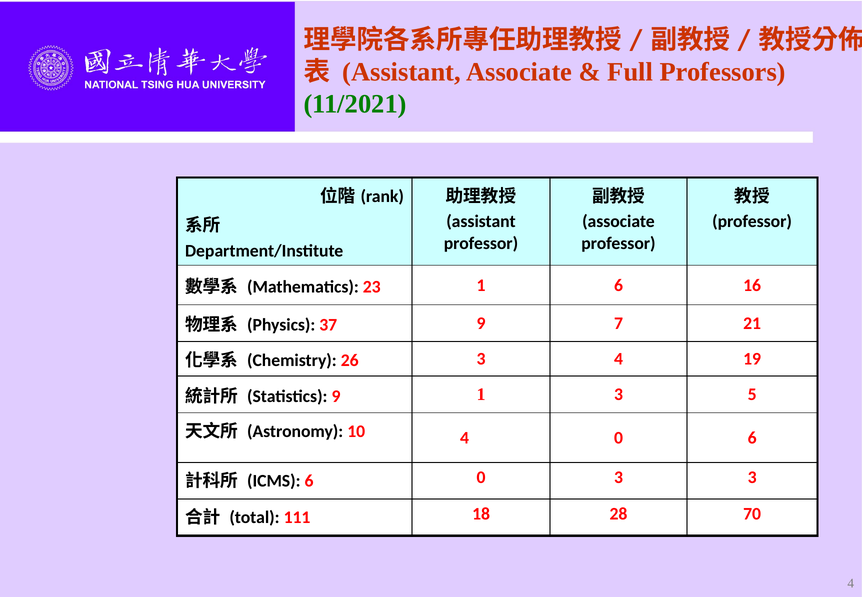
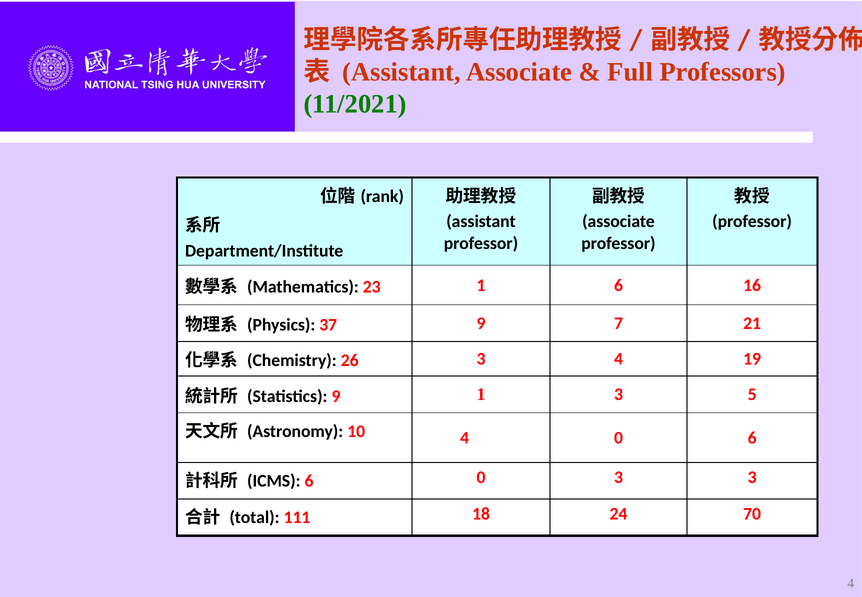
28: 28 -> 24
